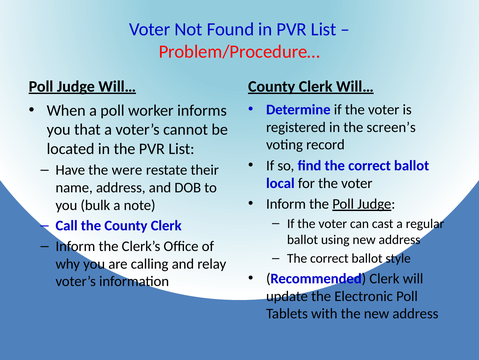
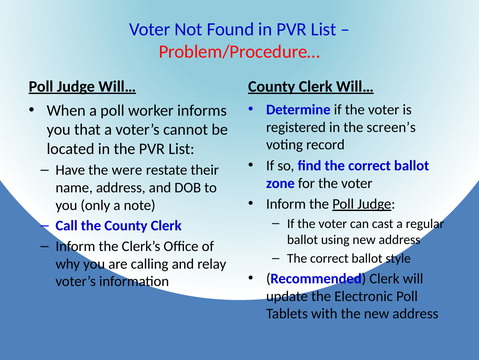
local: local -> zone
bulk: bulk -> only
